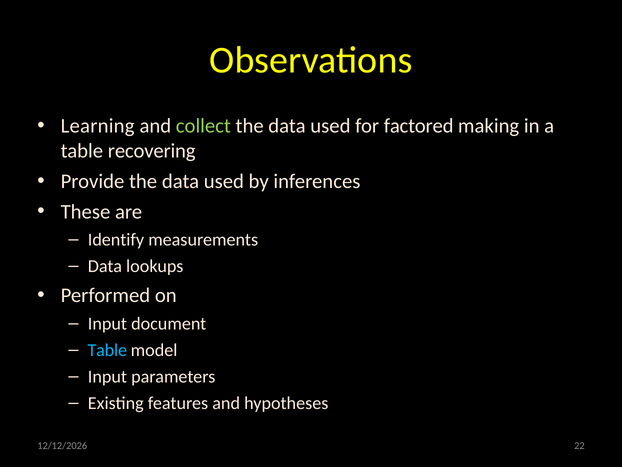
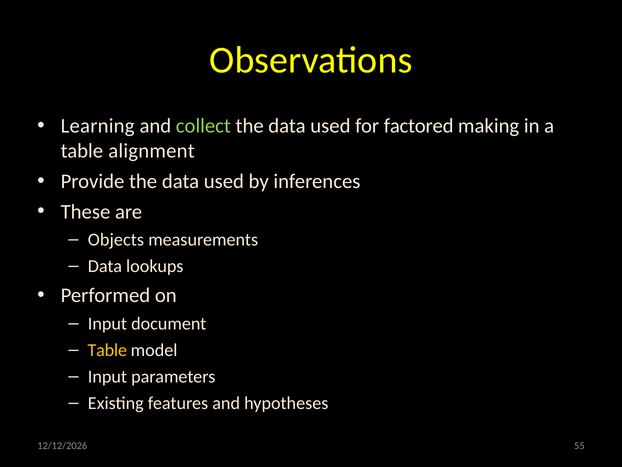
recovering: recovering -> alignment
Identify: Identify -> Objects
Table at (107, 350) colour: light blue -> yellow
22: 22 -> 55
